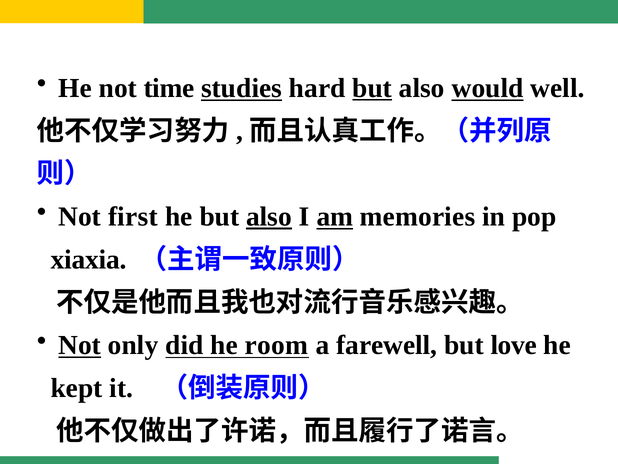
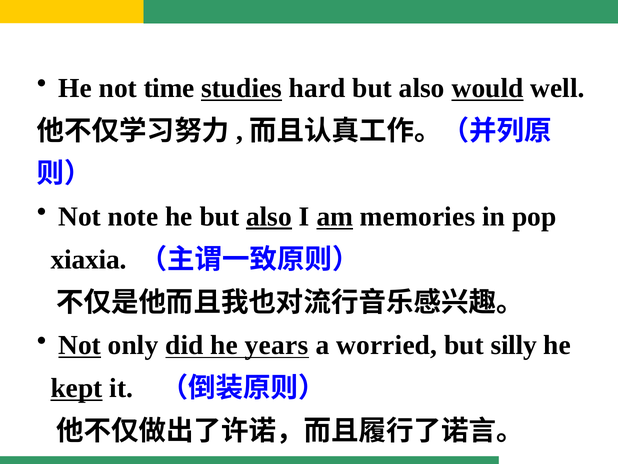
but at (372, 88) underline: present -> none
first: first -> note
room: room -> years
farewell: farewell -> worried
love: love -> silly
kept underline: none -> present
